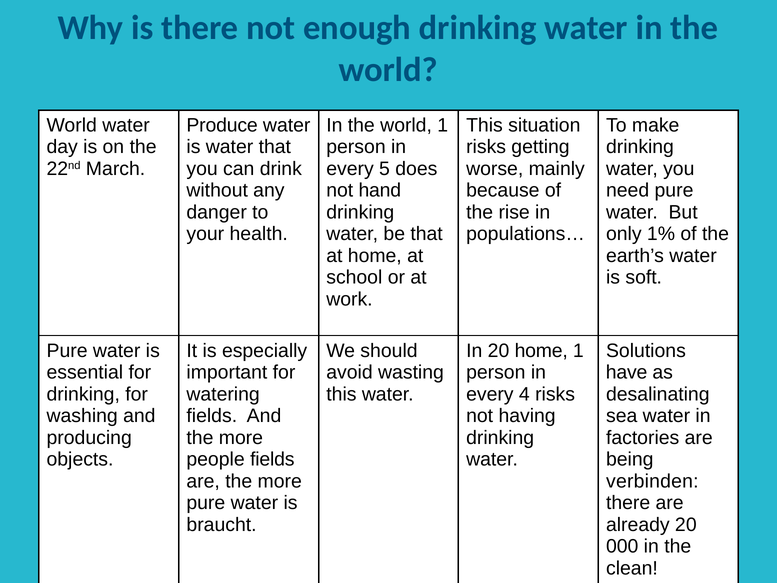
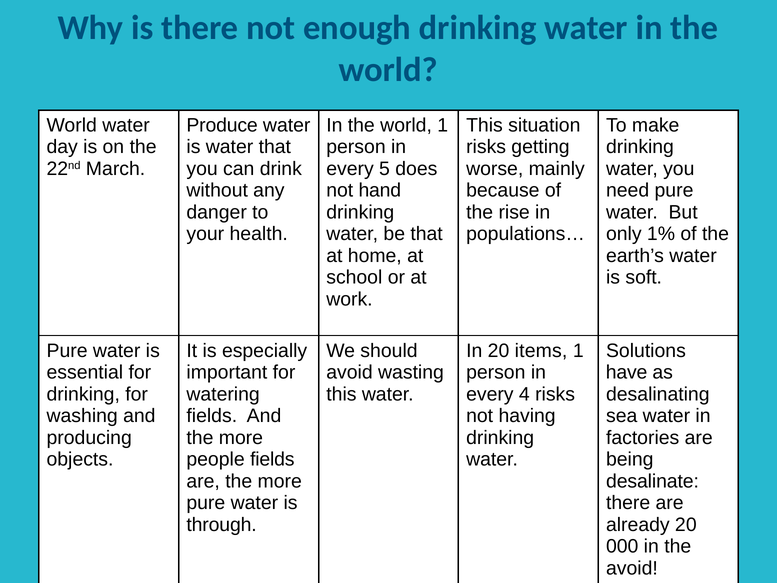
20 home: home -> items
verbinden: verbinden -> desalinate
braucht: braucht -> through
clean at (632, 568): clean -> avoid
